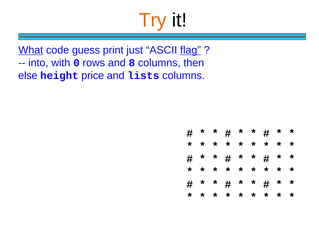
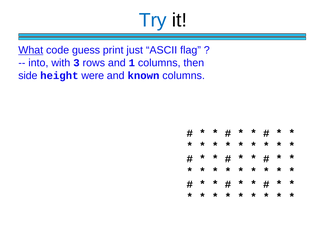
Try colour: orange -> blue
flag underline: present -> none
0: 0 -> 3
8: 8 -> 1
else: else -> side
price: price -> were
lists: lists -> known
